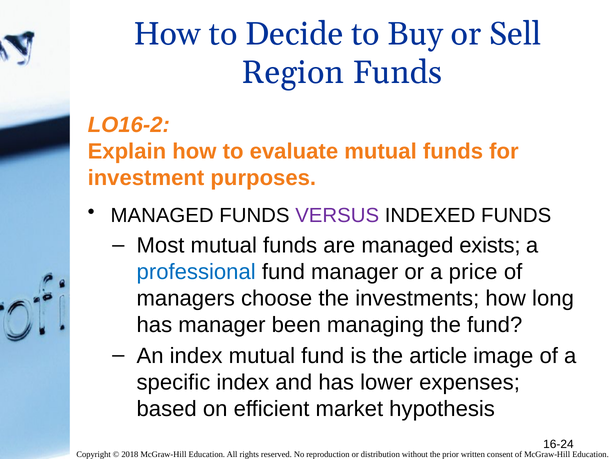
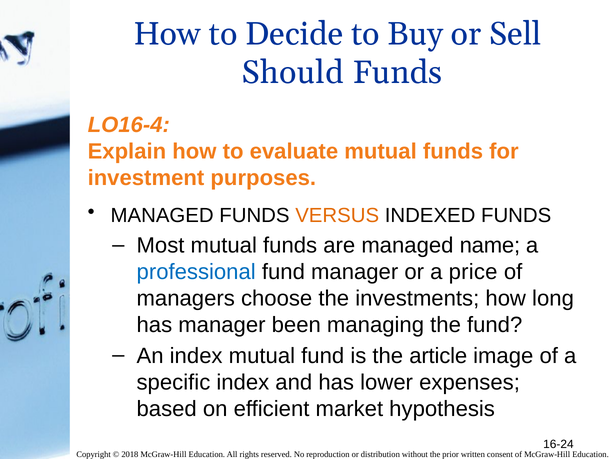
Region: Region -> Should
LO16-2: LO16-2 -> LO16-4
VERSUS colour: purple -> orange
exists: exists -> name
